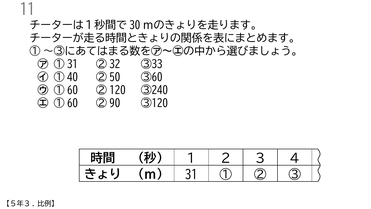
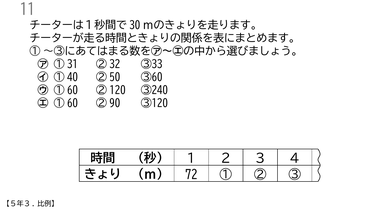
31: 31 -> 72
